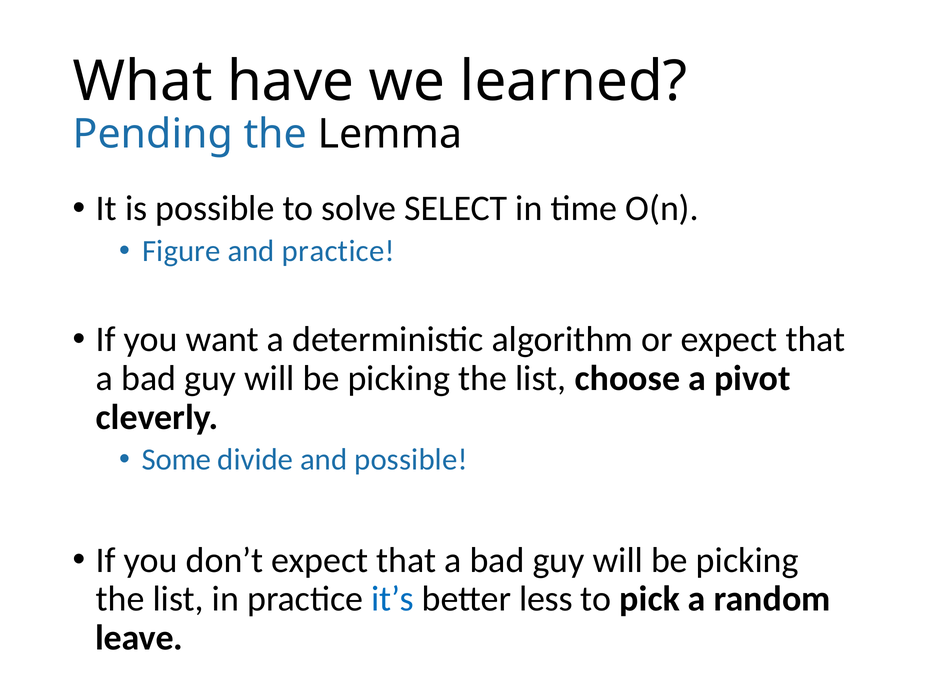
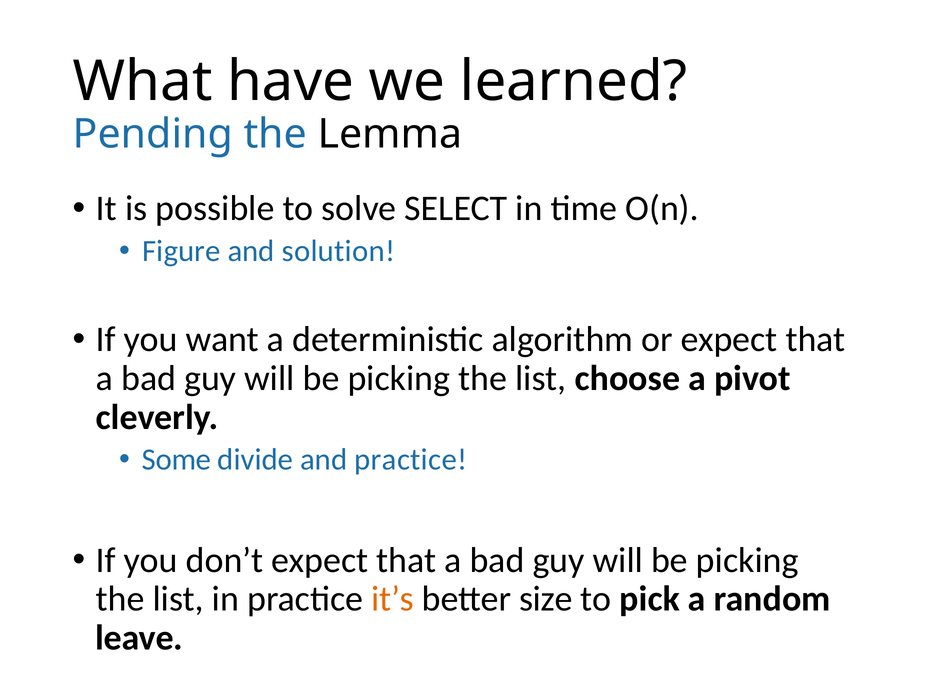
and practice: practice -> solution
and possible: possible -> practice
it’s colour: blue -> orange
less: less -> size
